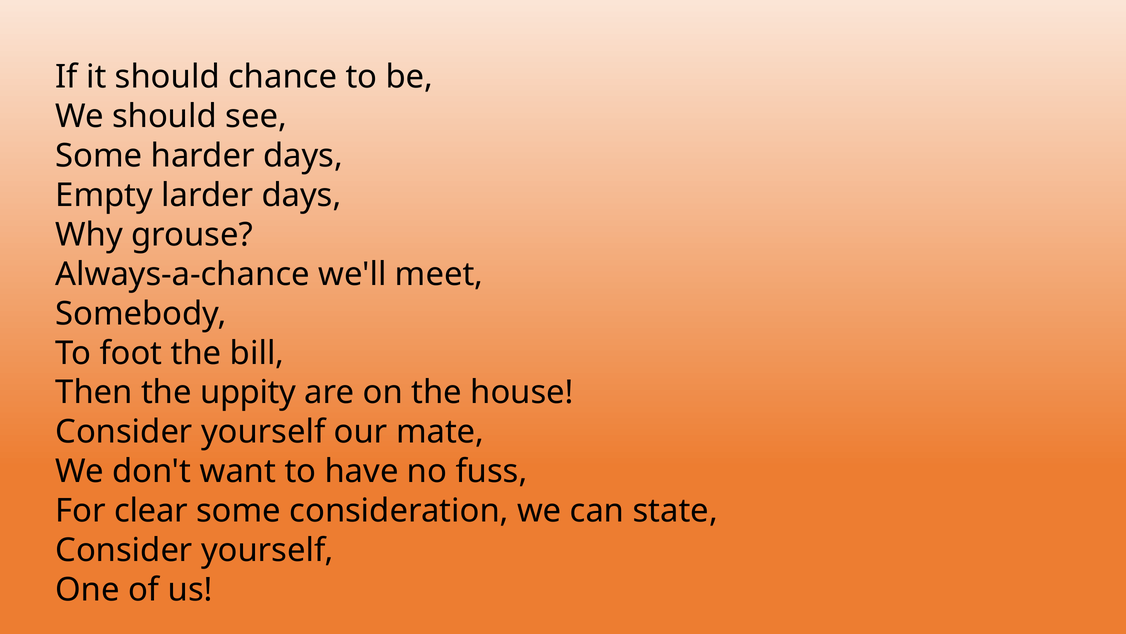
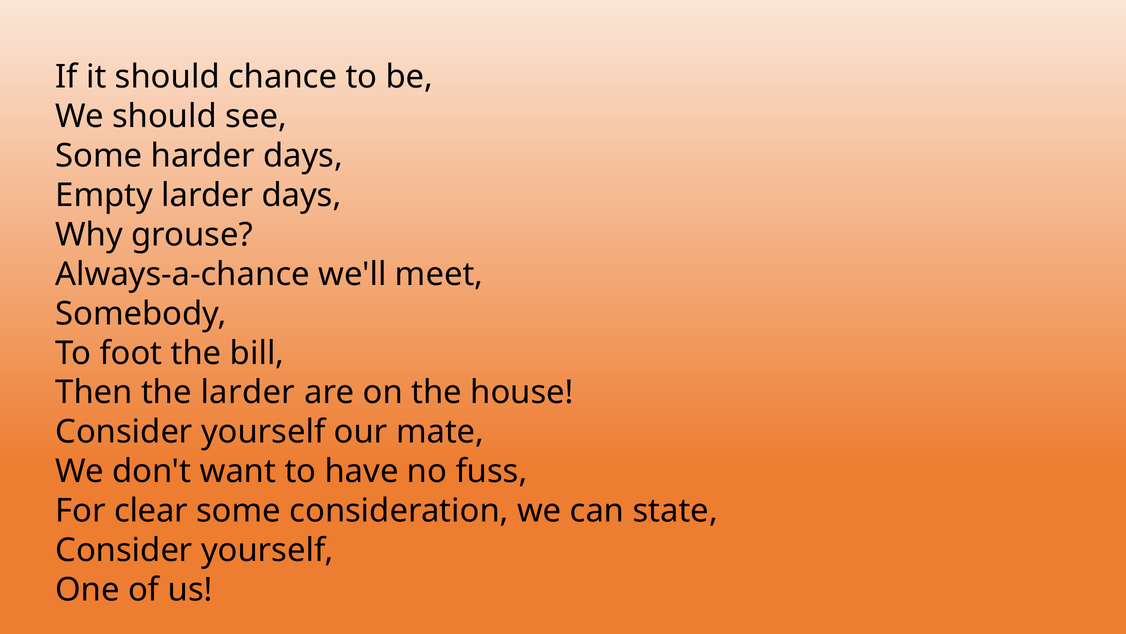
the uppity: uppity -> larder
